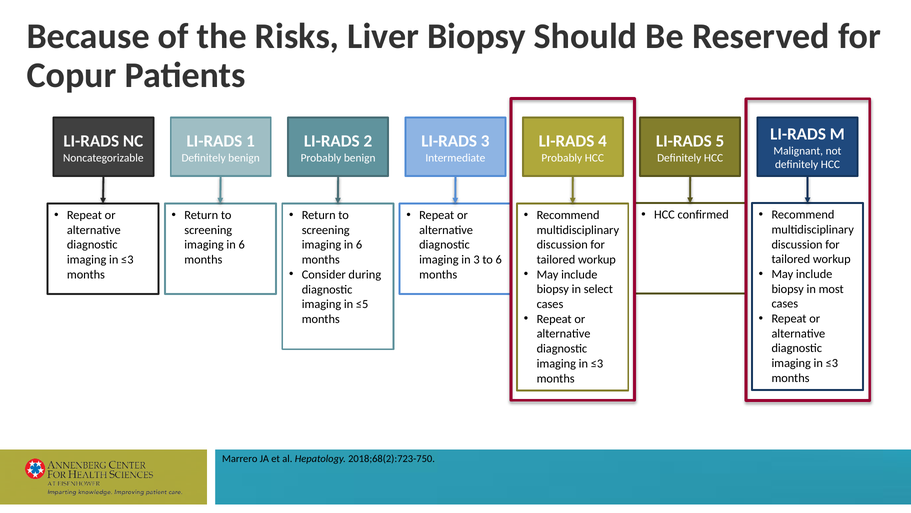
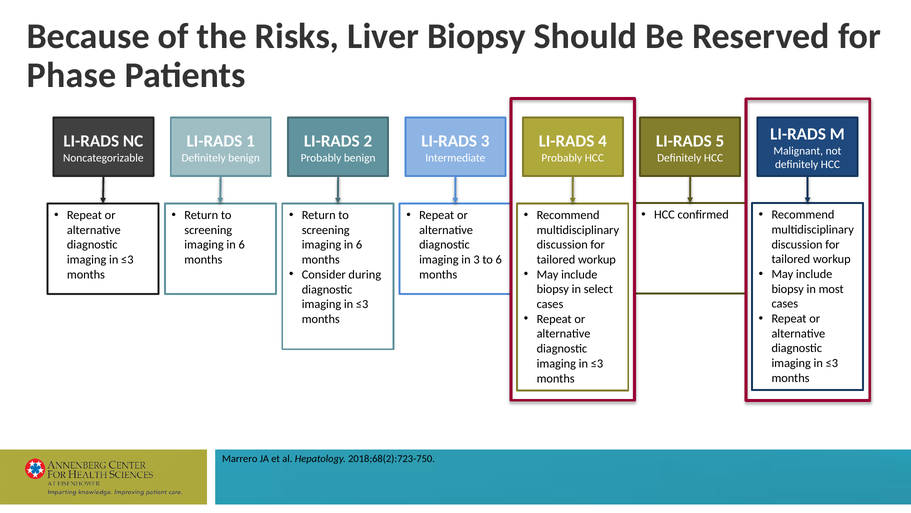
Copur: Copur -> Phase
≤5 at (362, 304): ≤5 -> ≤3
